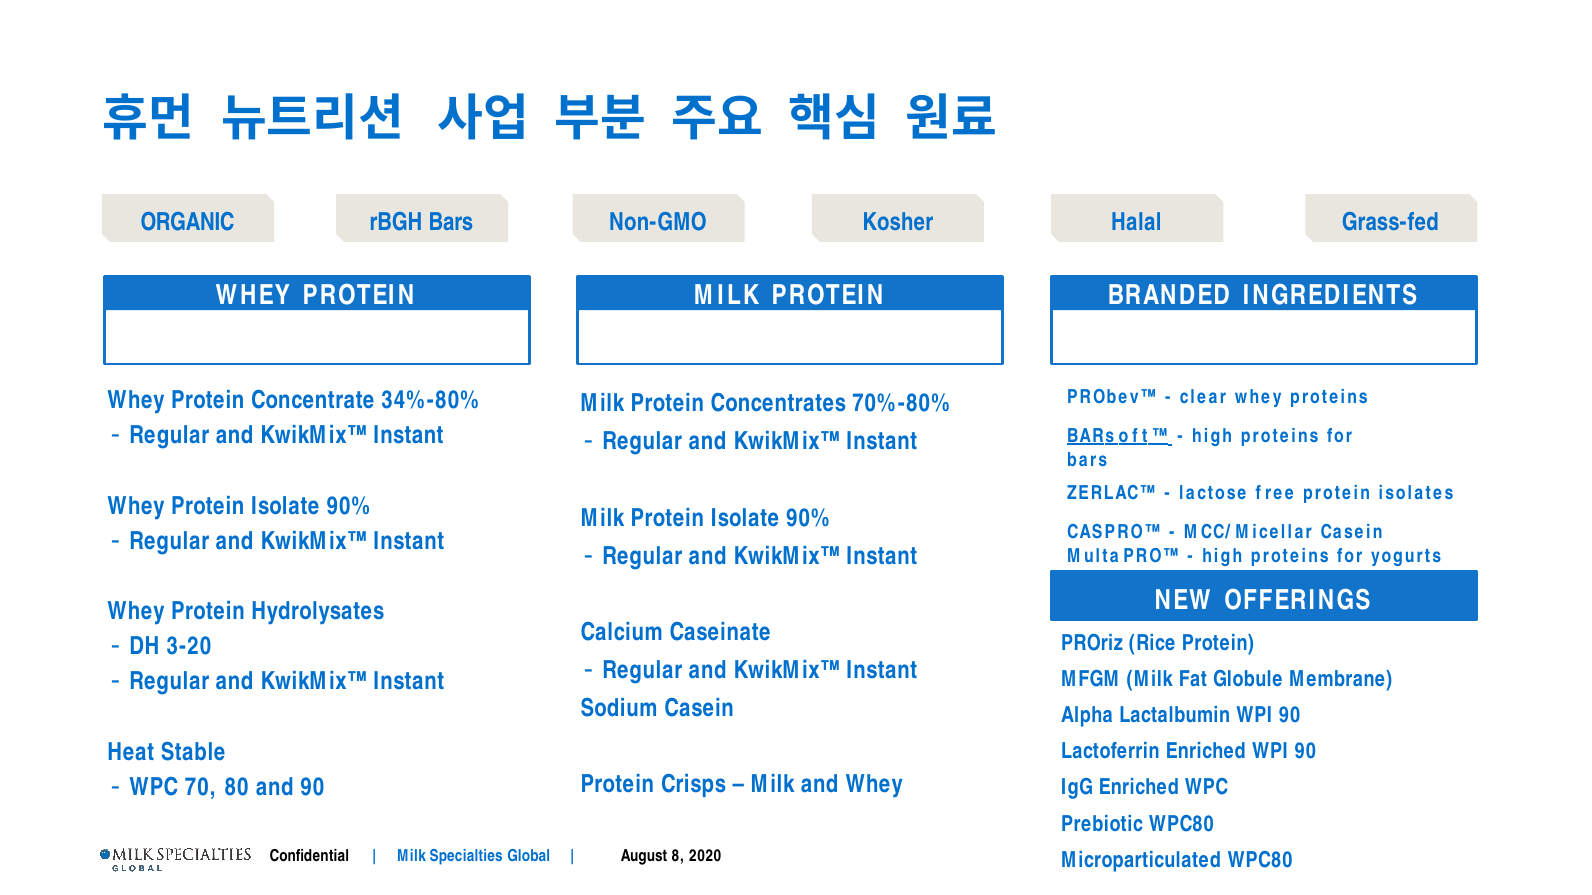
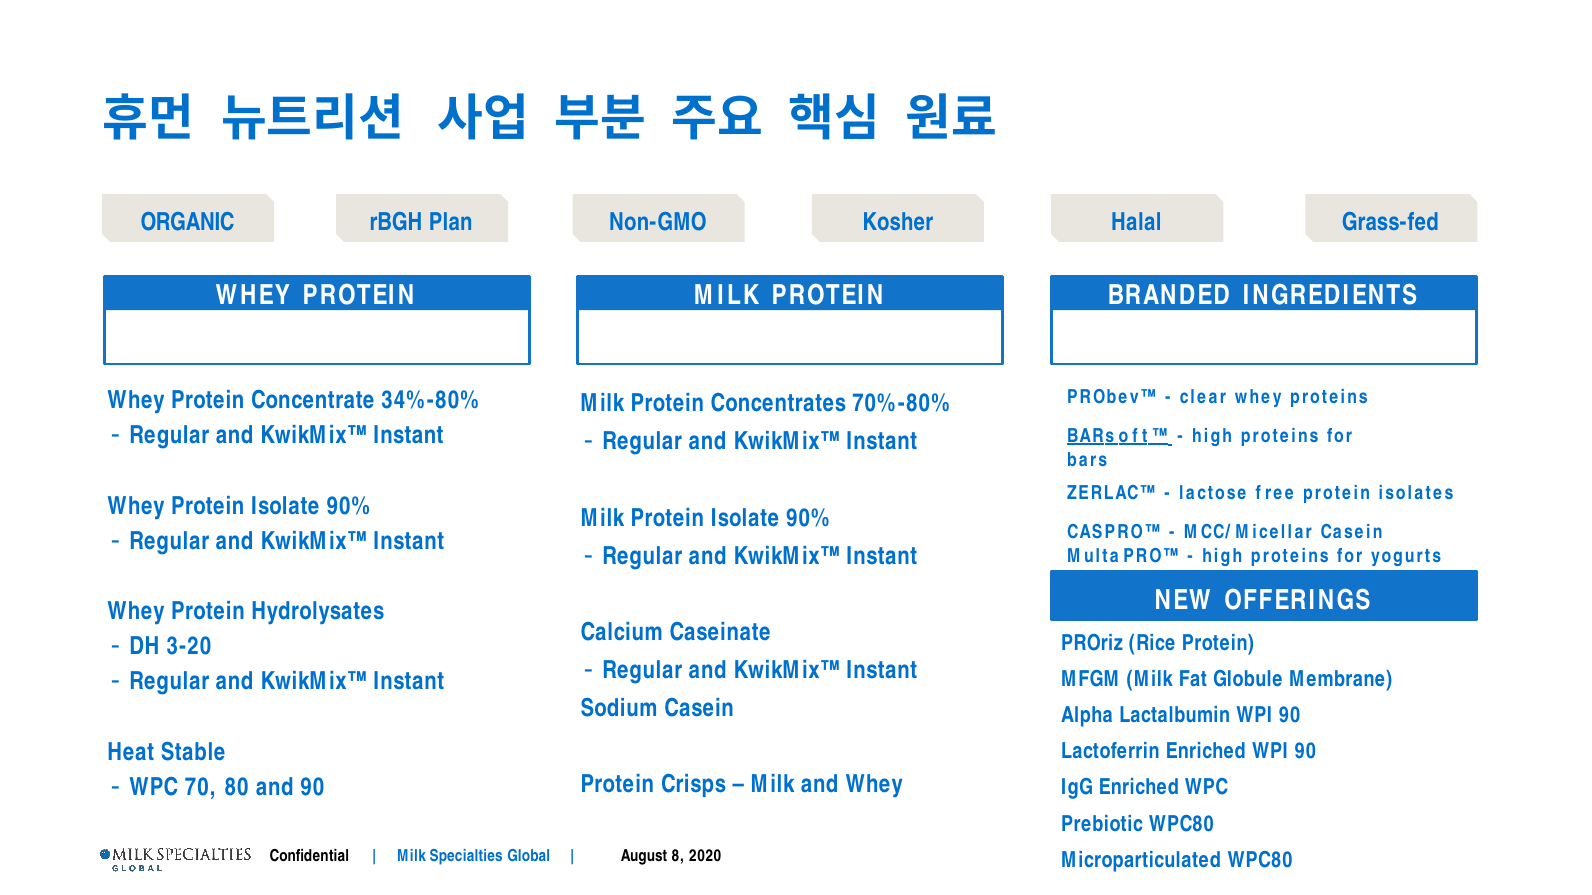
rBGH Bars: Bars -> Plan
